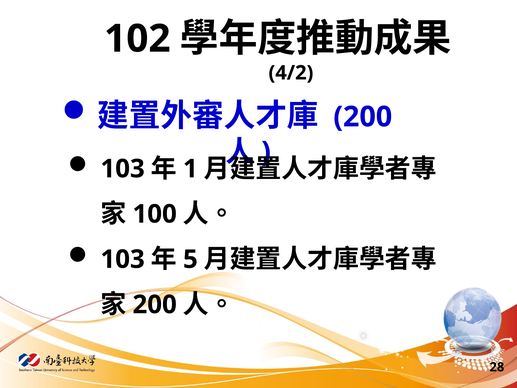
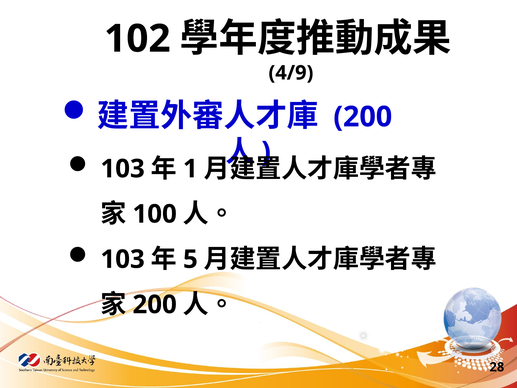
4/2: 4/2 -> 4/9
